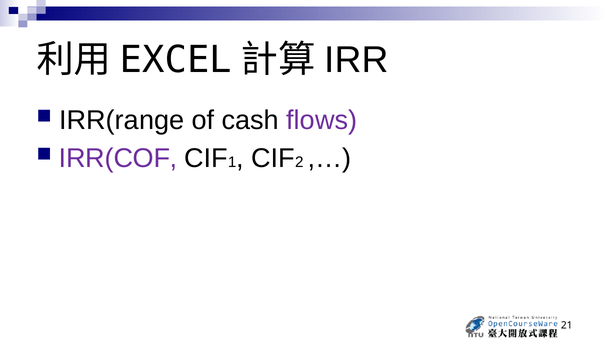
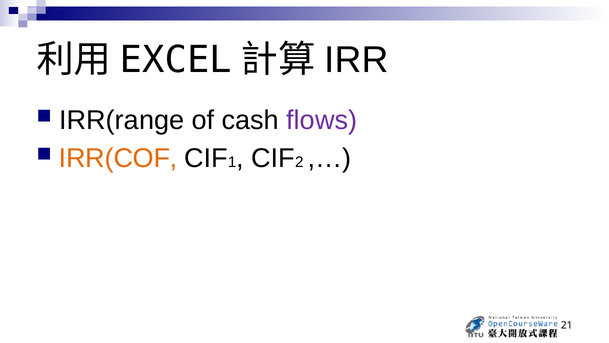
IRR(COF colour: purple -> orange
